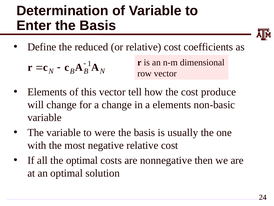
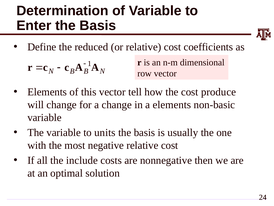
were: were -> units
the optimal: optimal -> include
